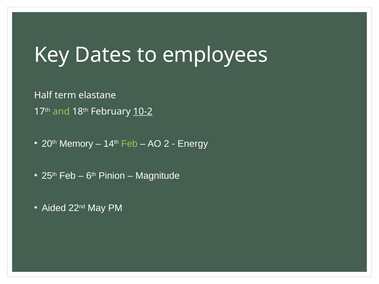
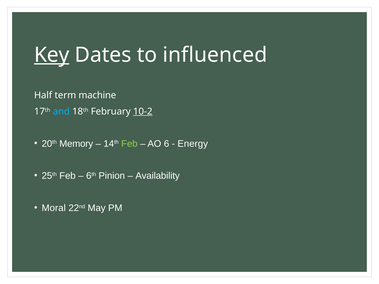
Key underline: none -> present
employees: employees -> influenced
elastane: elastane -> machine
and colour: light green -> light blue
2: 2 -> 6
Magnitude: Magnitude -> Availability
Aided: Aided -> Moral
